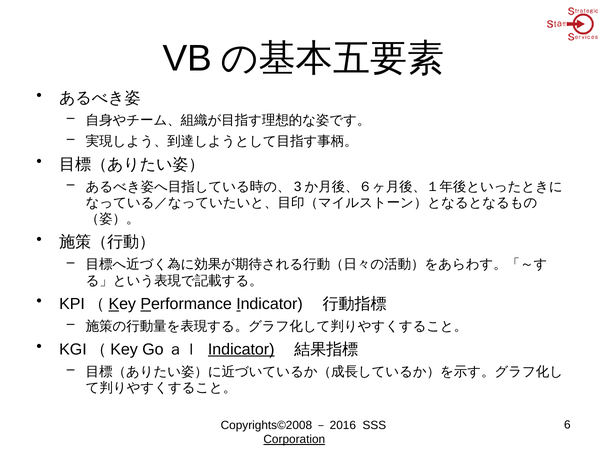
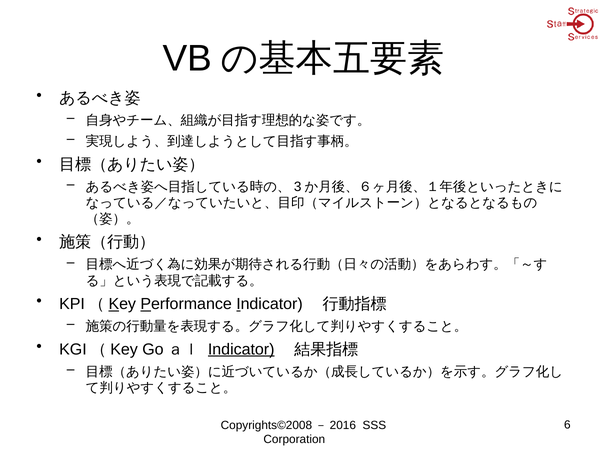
Corporation underline: present -> none
